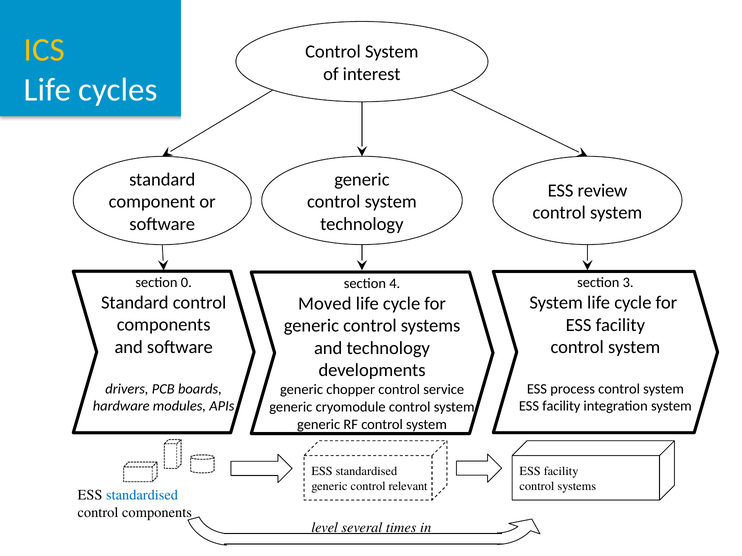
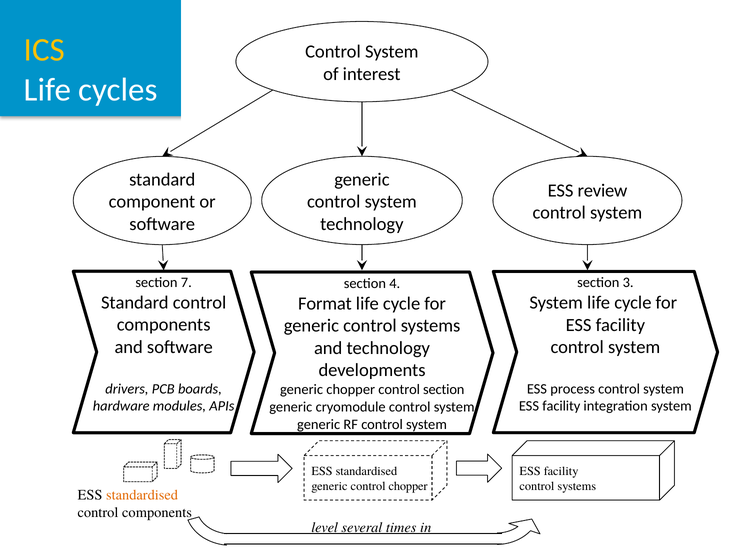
0: 0 -> 7
Moved: Moved -> Format
control service: service -> section
control relevant: relevant -> chopper
standardised at (142, 495) colour: blue -> orange
